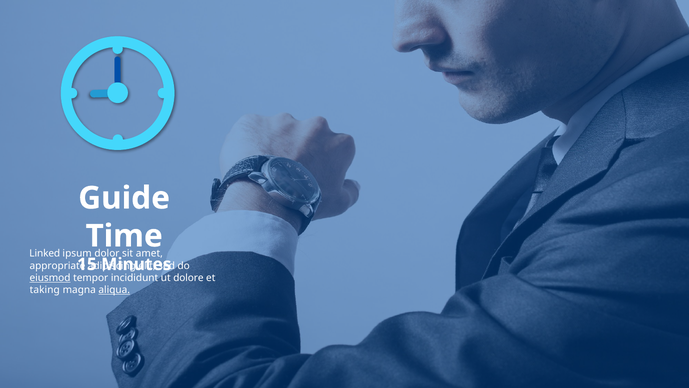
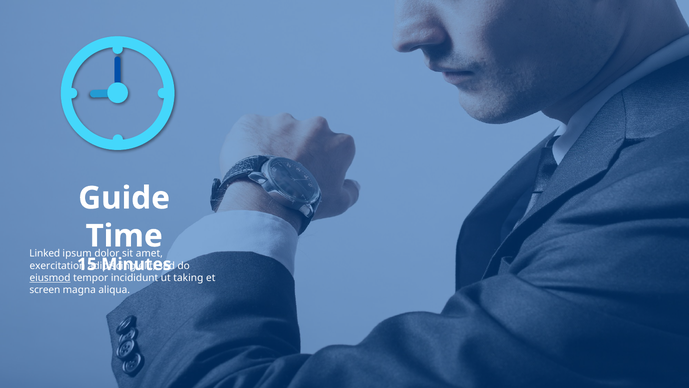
appropriate: appropriate -> exercitation
dolore: dolore -> taking
taking: taking -> screen
aliqua underline: present -> none
